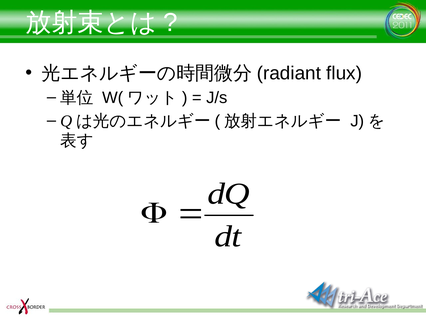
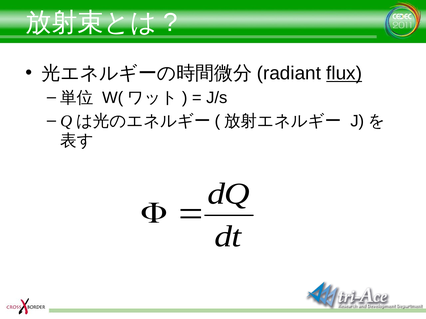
flux underline: none -> present
